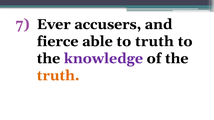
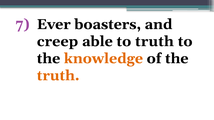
accusers: accusers -> boasters
fierce: fierce -> creep
knowledge colour: purple -> orange
